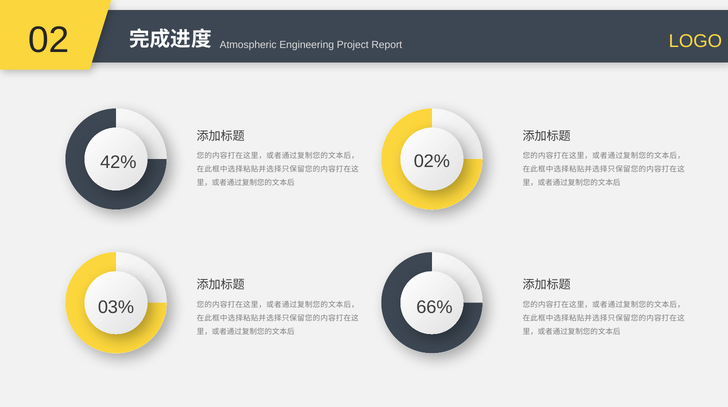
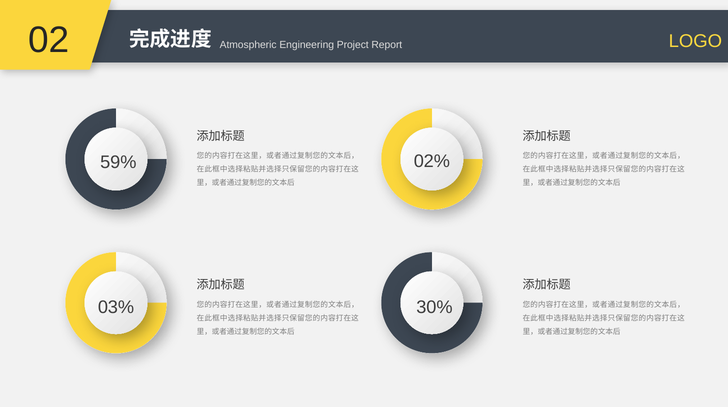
42%: 42% -> 59%
66%: 66% -> 30%
